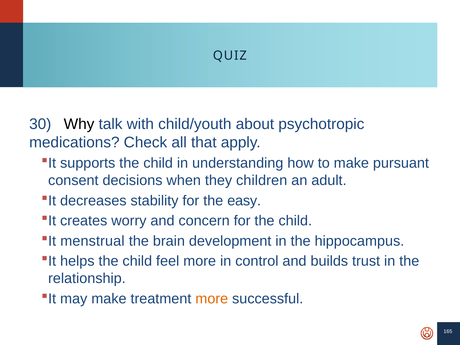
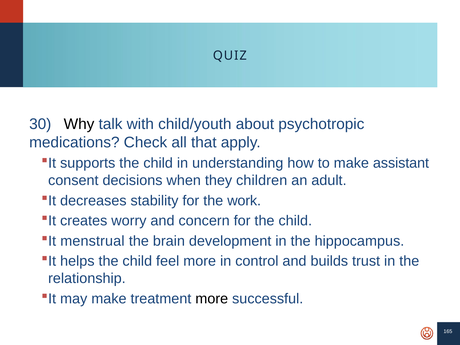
pursuant: pursuant -> assistant
easy: easy -> work
more at (212, 299) colour: orange -> black
